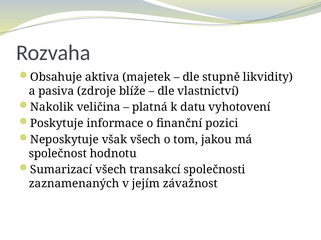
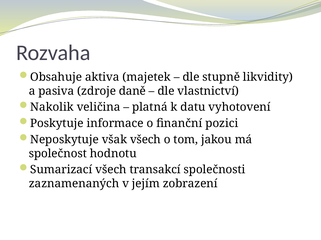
blíže: blíže -> daně
závažnost: závažnost -> zobrazení
